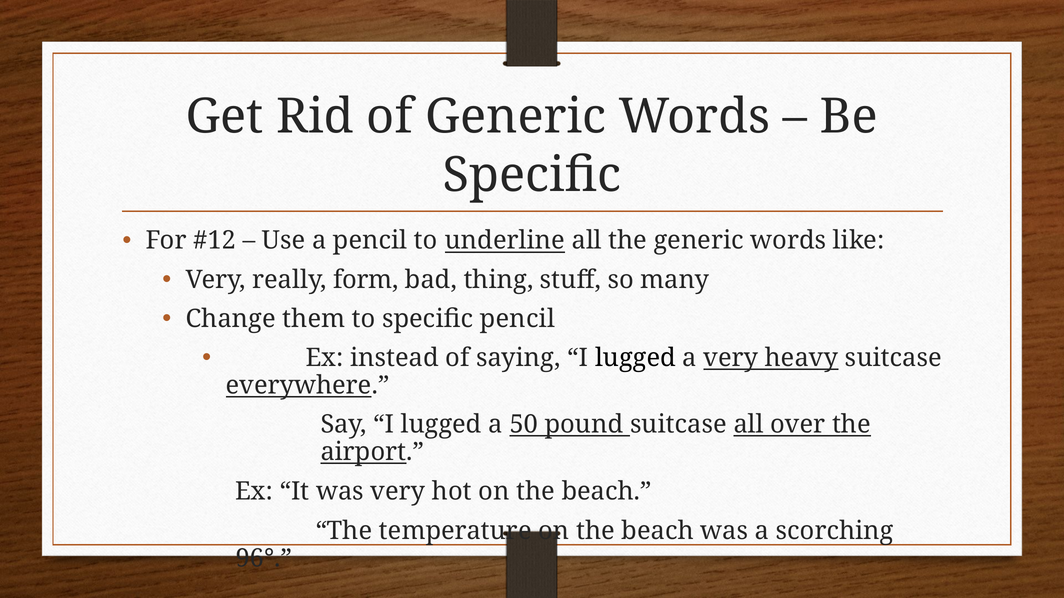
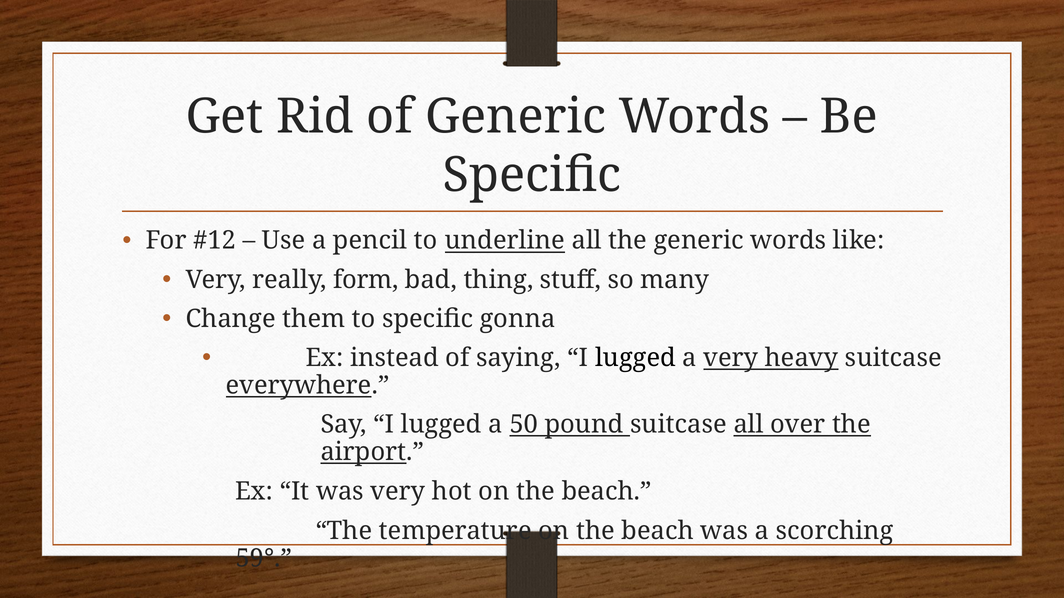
specific pencil: pencil -> gonna
96°: 96° -> 59°
